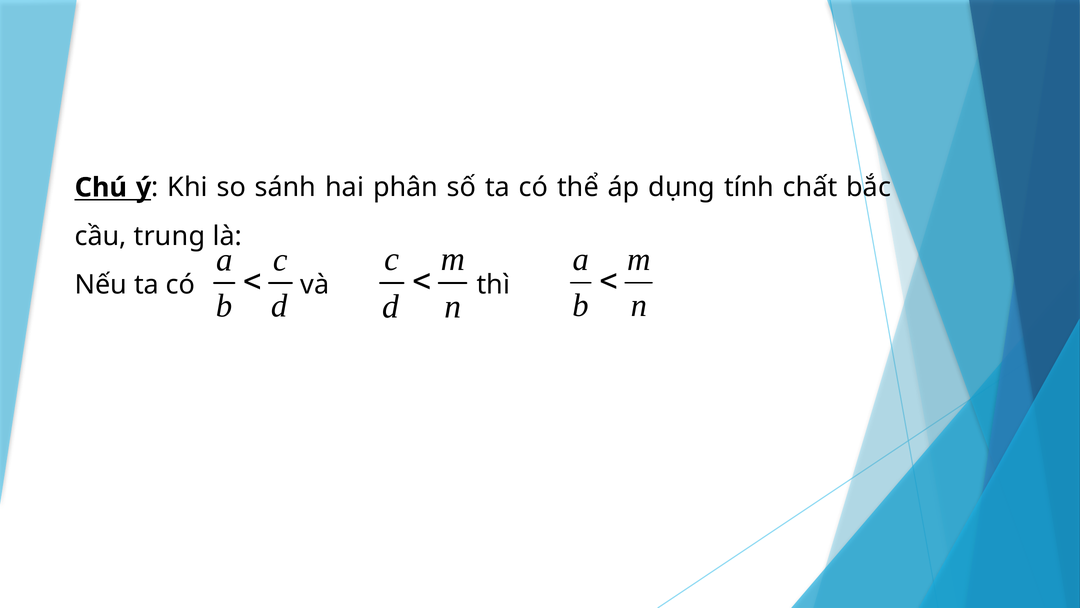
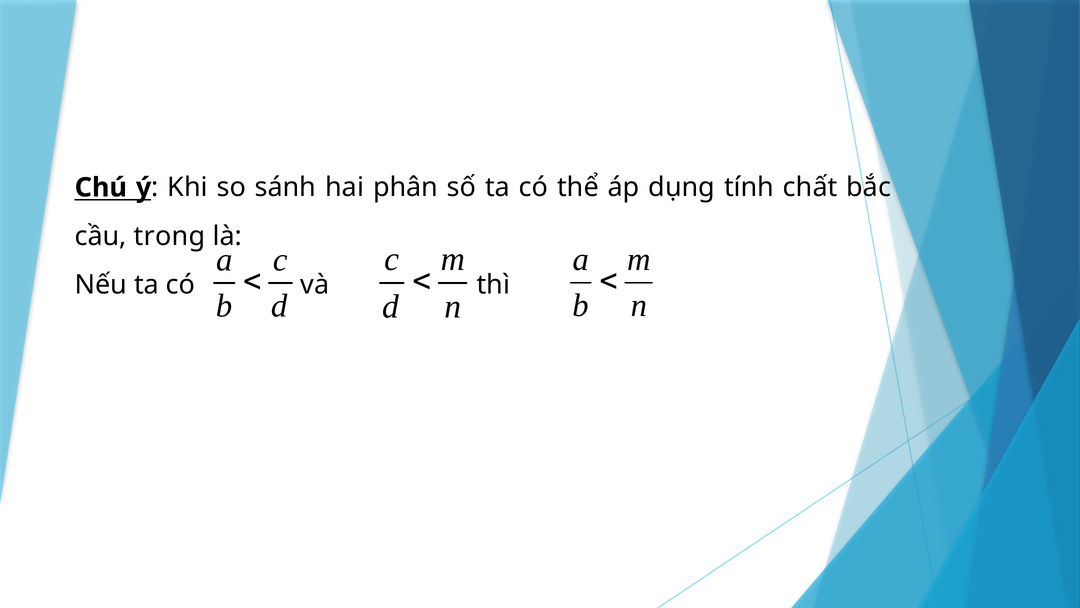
trung: trung -> trong
